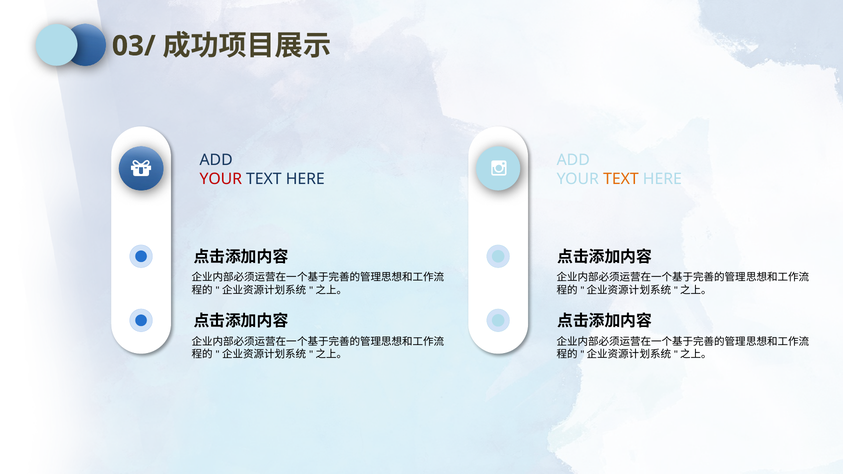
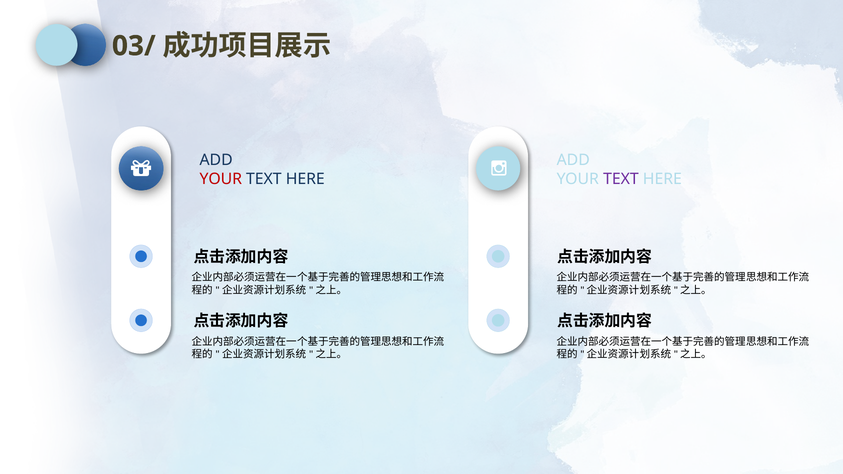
TEXT at (621, 179) colour: orange -> purple
